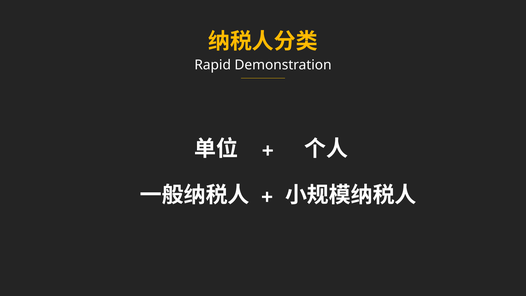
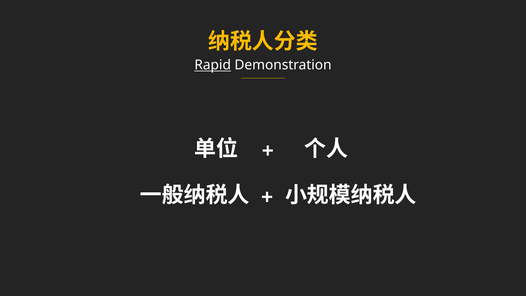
Rapid underline: none -> present
